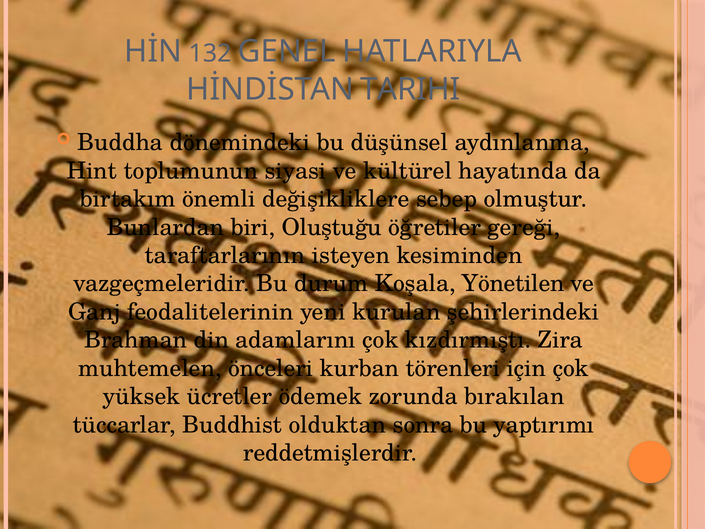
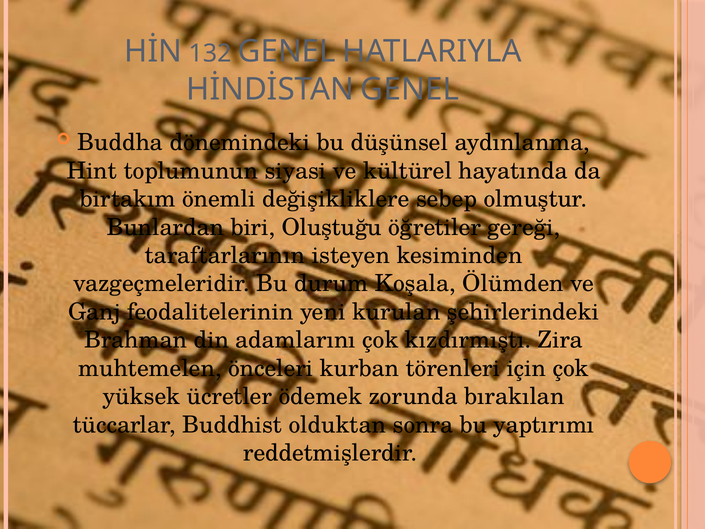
HİNDİSTAN TARIHI: TARIHI -> GENEL
Yönetilen: Yönetilen -> Ölümden
